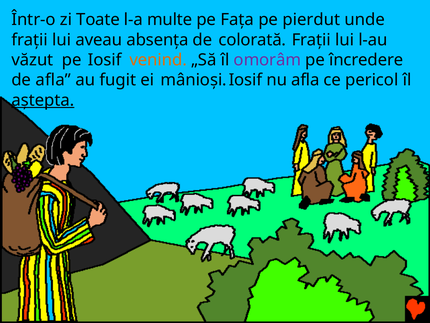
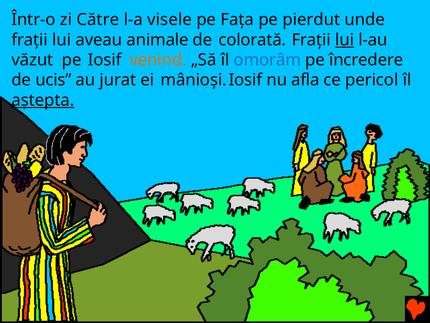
Toate: Toate -> Către
multe: multe -> visele
absenţa: absenţa -> animale
lui at (345, 40) underline: none -> present
omorâm colour: purple -> blue
de afla: afla -> ucis
fugit: fugit -> jurat
